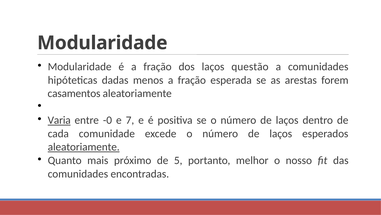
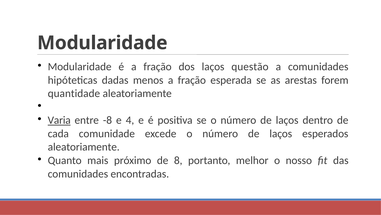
casamentos: casamentos -> quantidade
-0: -0 -> -8
7: 7 -> 4
aleatoriamente at (84, 147) underline: present -> none
5: 5 -> 8
